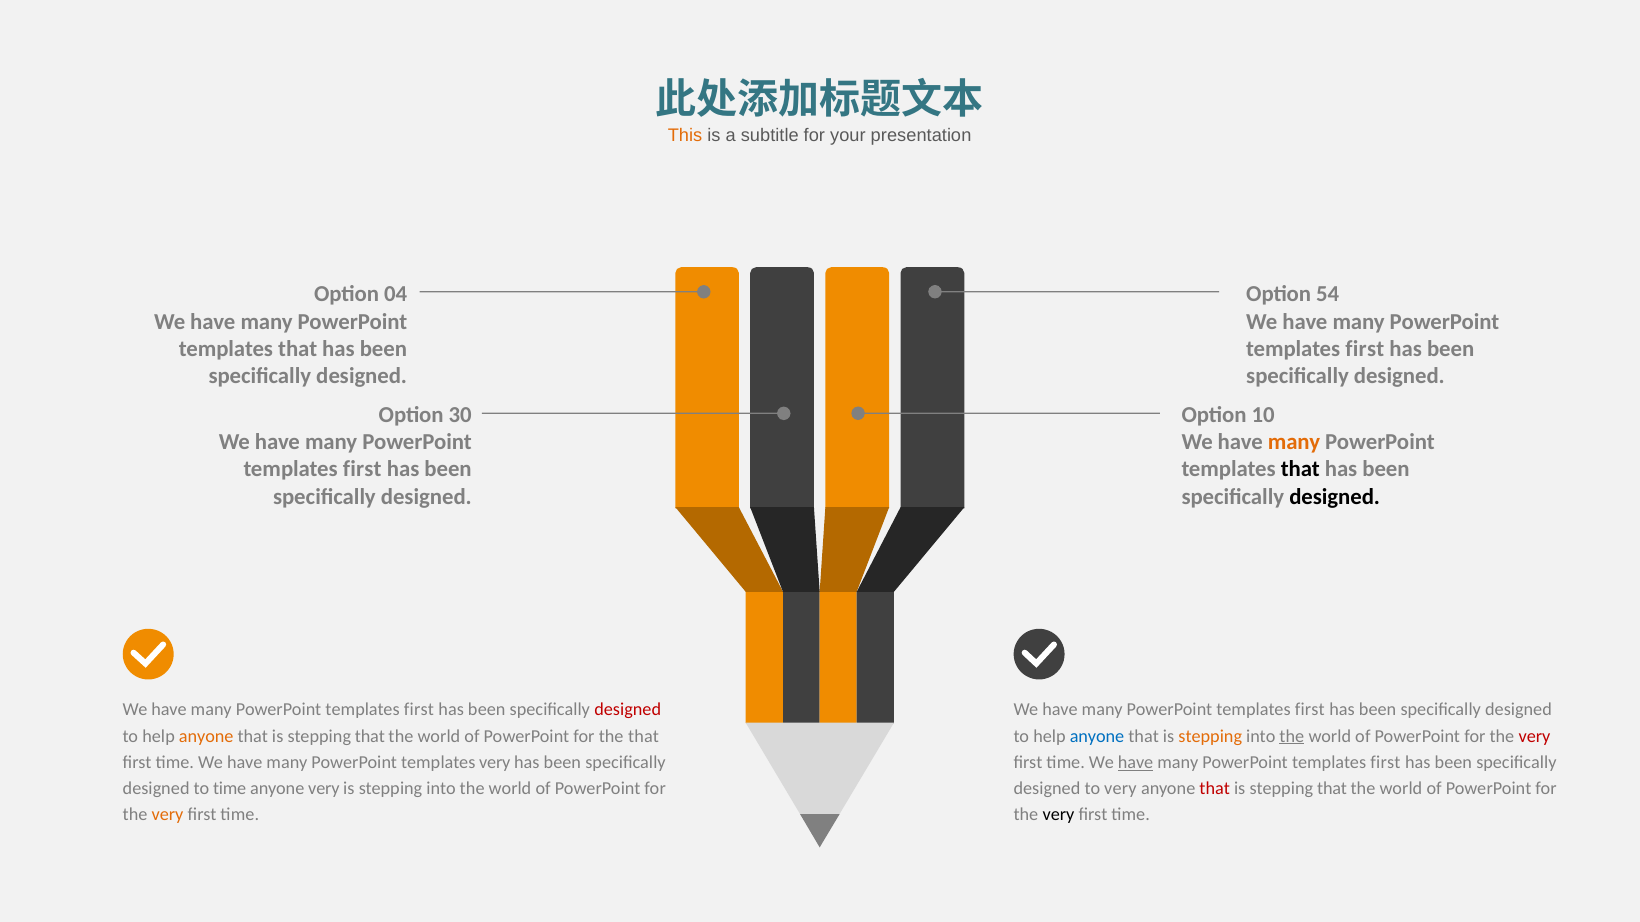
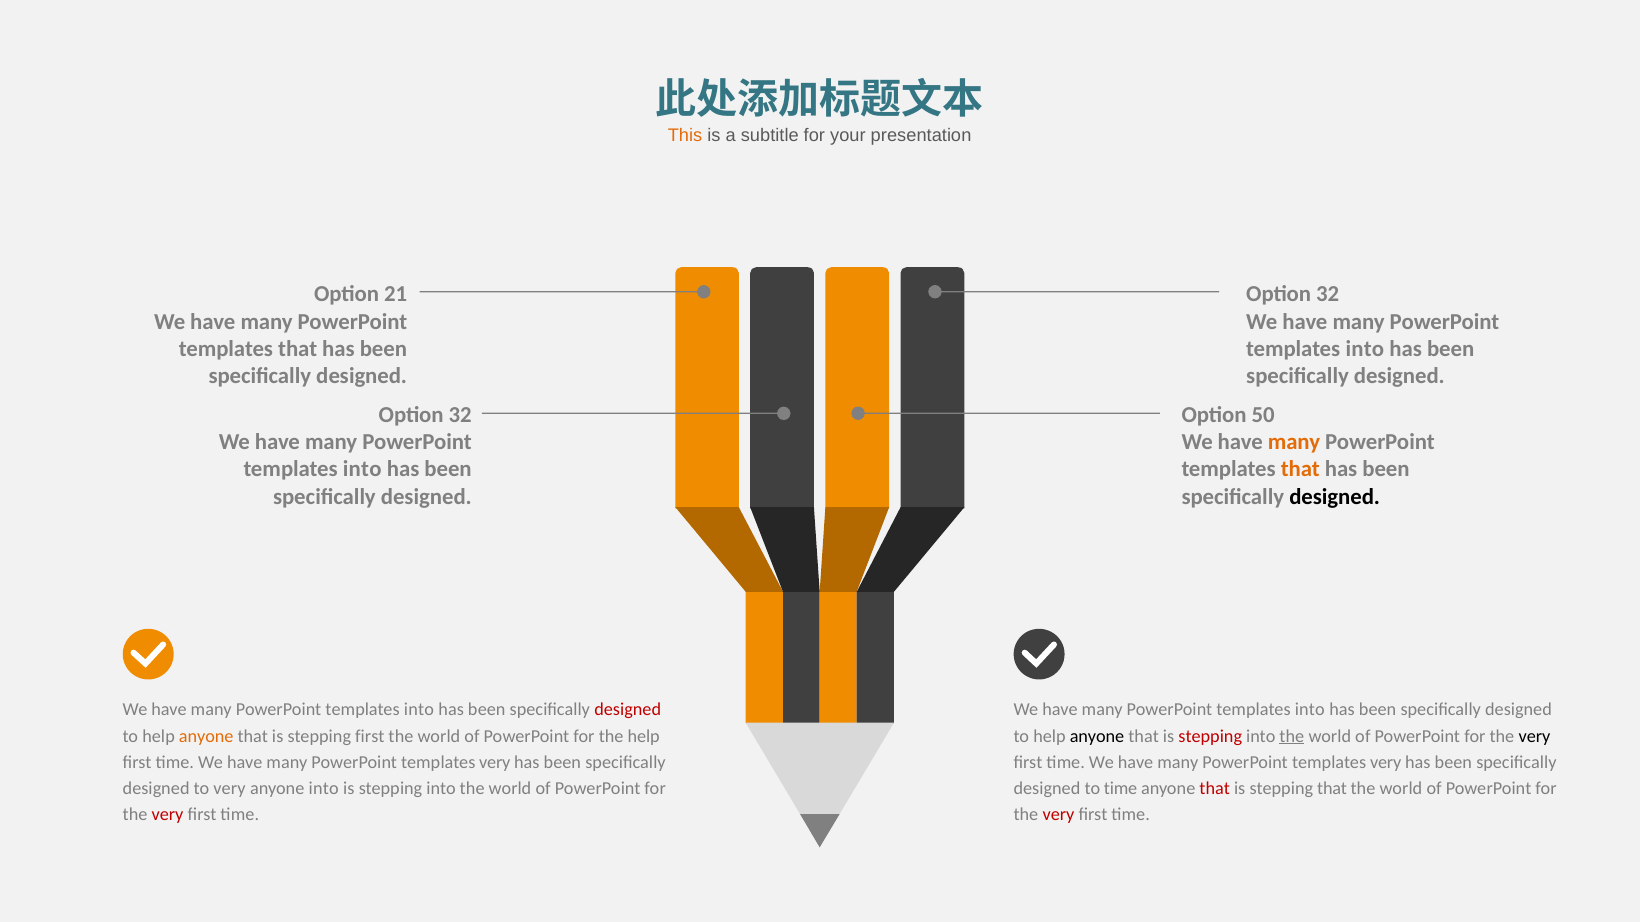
04: 04 -> 21
54 at (1328, 294): 54 -> 32
first at (1365, 349): first -> into
30 at (460, 415): 30 -> 32
10: 10 -> 50
first at (362, 469): first -> into
that at (1300, 469) colour: black -> orange
first at (419, 710): first -> into
first at (1310, 710): first -> into
that at (370, 736): that -> first
the that: that -> help
anyone at (1097, 736) colour: blue -> black
stepping at (1210, 736) colour: orange -> red
very at (1534, 736) colour: red -> black
have at (1136, 762) underline: present -> none
first at (1385, 762): first -> very
to time: time -> very
anyone very: very -> into
to very: very -> time
very at (168, 815) colour: orange -> red
very at (1058, 815) colour: black -> red
